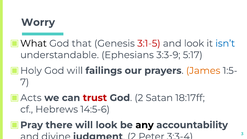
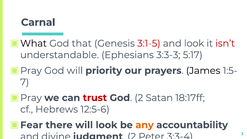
Worry: Worry -> Carnal
isn’t colour: blue -> red
3:3-9: 3:3-9 -> 3:3-3
Holy at (31, 71): Holy -> Pray
failings: failings -> priority
James colour: orange -> black
Acts at (31, 98): Acts -> Pray
14:5-6: 14:5-6 -> 12:5-6
Pray: Pray -> Fear
any colour: black -> orange
